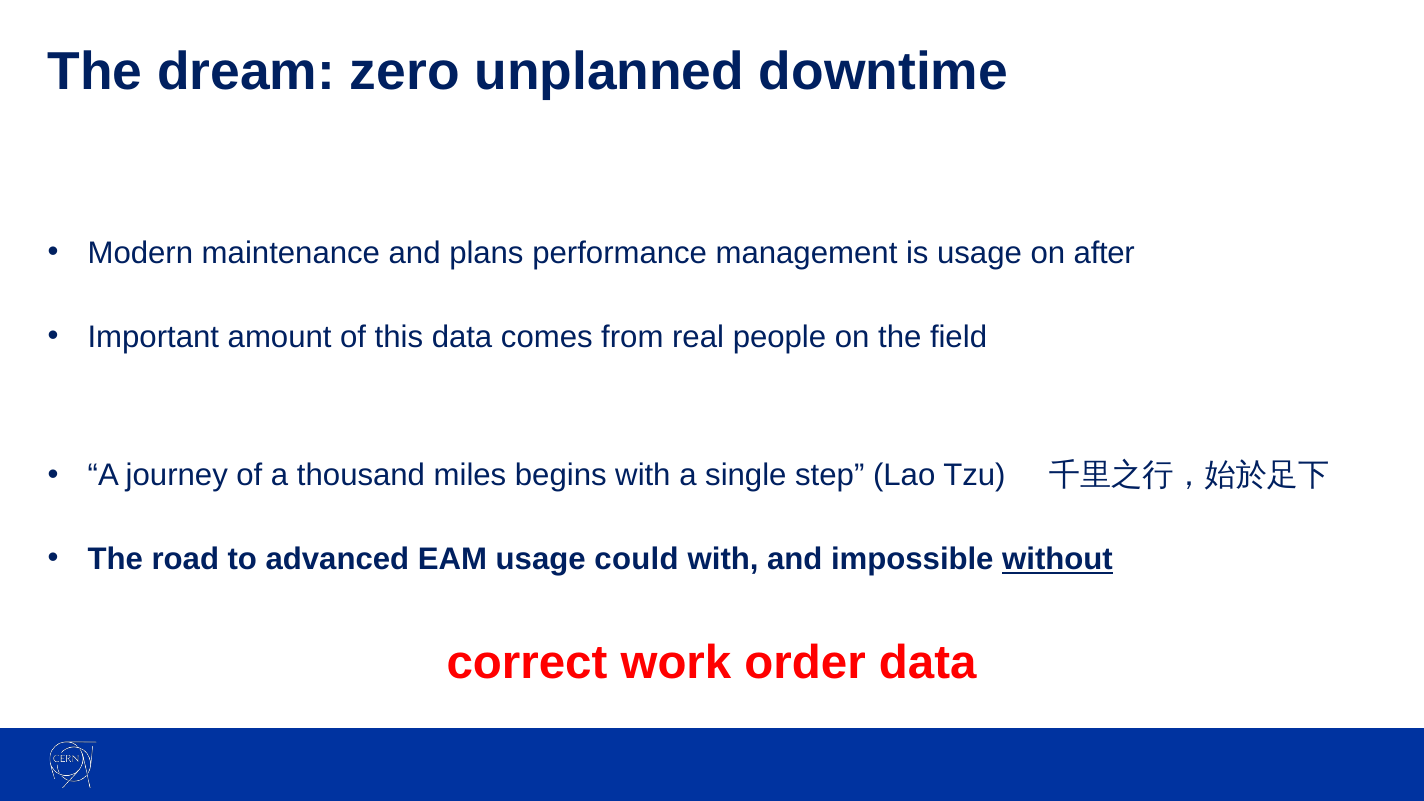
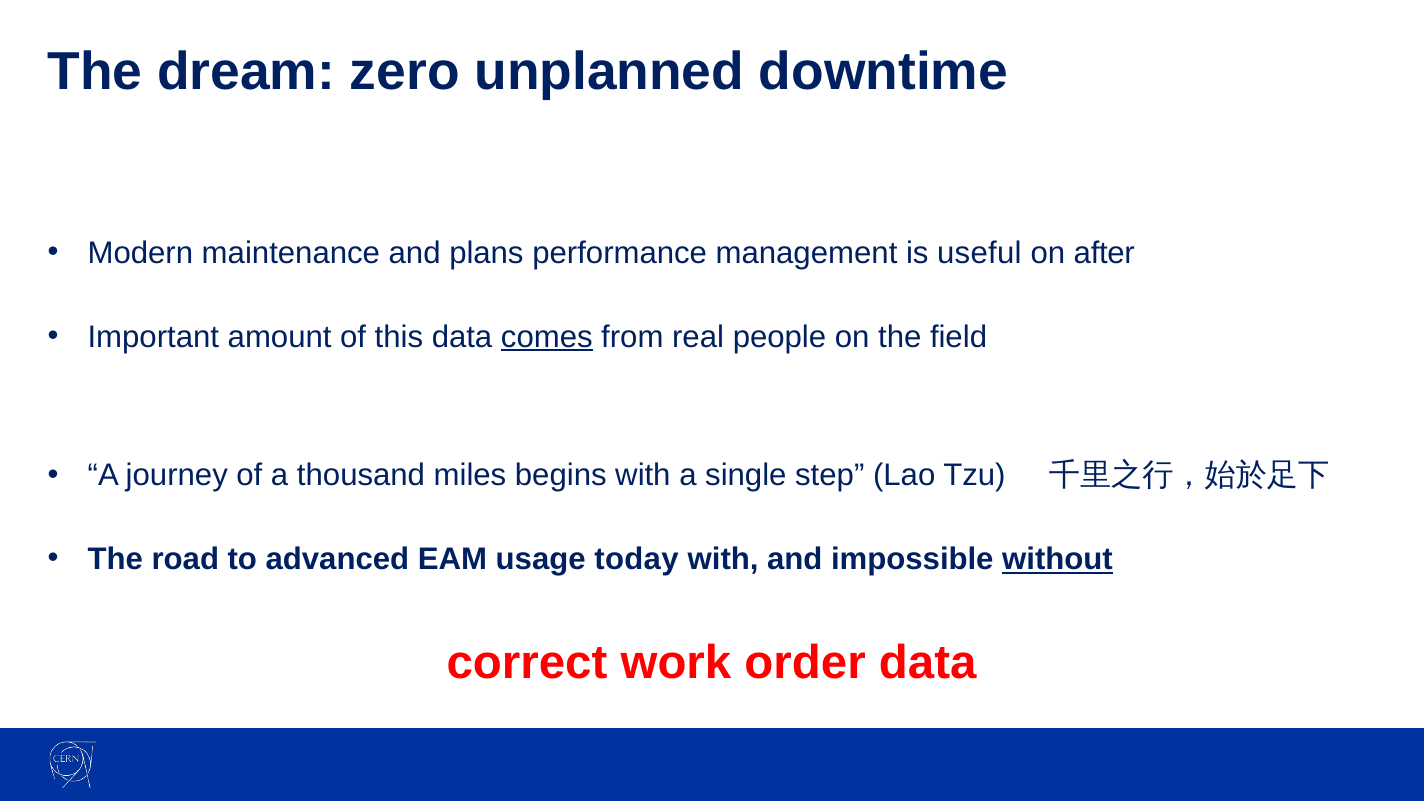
is usage: usage -> useful
comes underline: none -> present
could: could -> today
